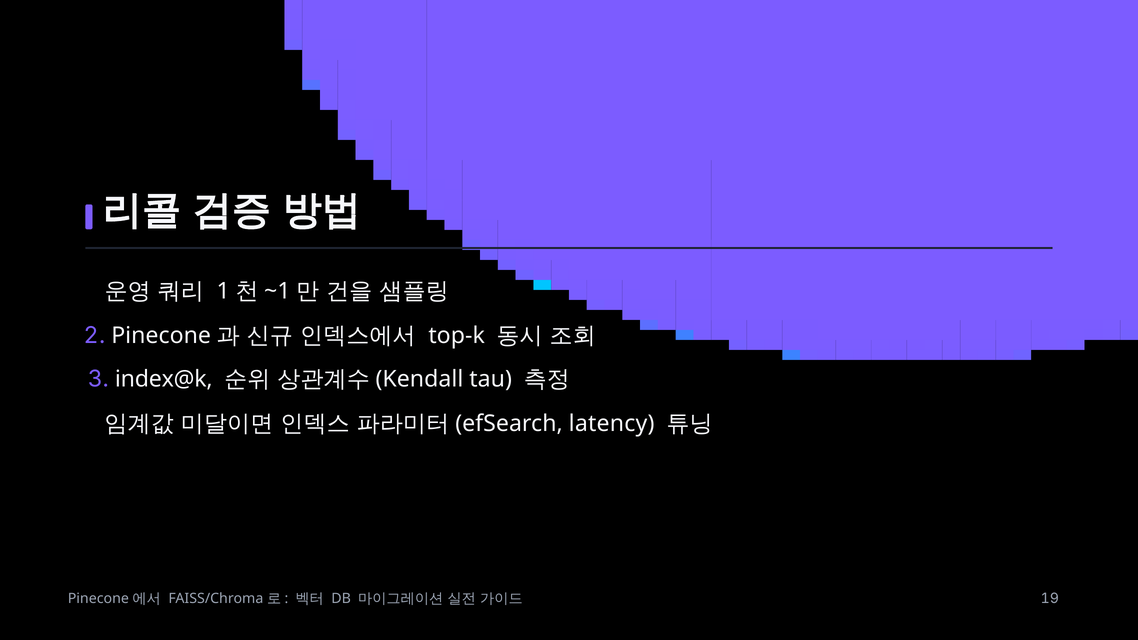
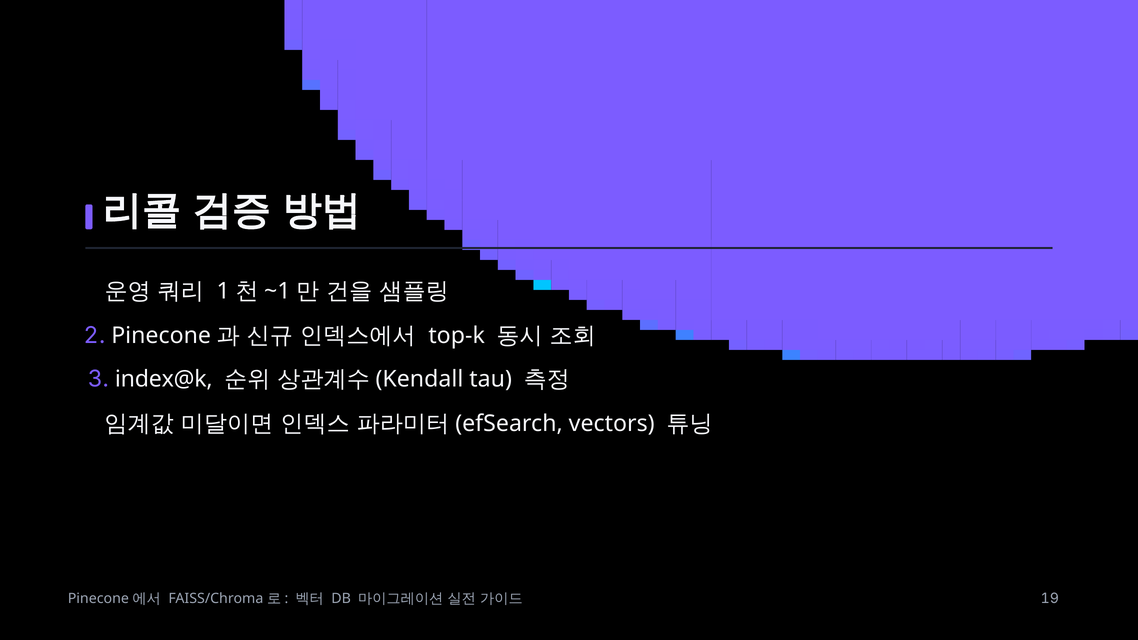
latency: latency -> vectors
